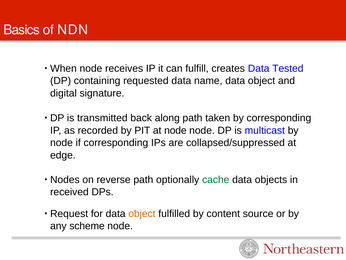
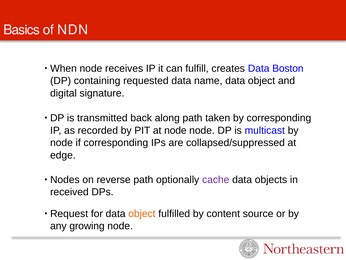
Tested: Tested -> Boston
cache colour: green -> purple
scheme: scheme -> growing
